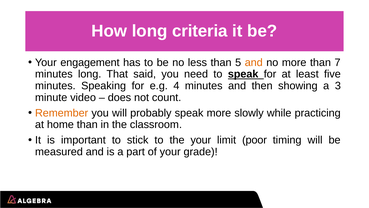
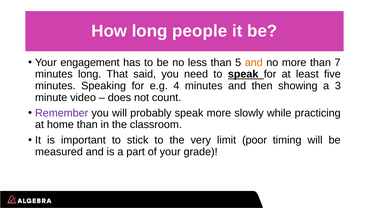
criteria: criteria -> people
Remember colour: orange -> purple
the your: your -> very
